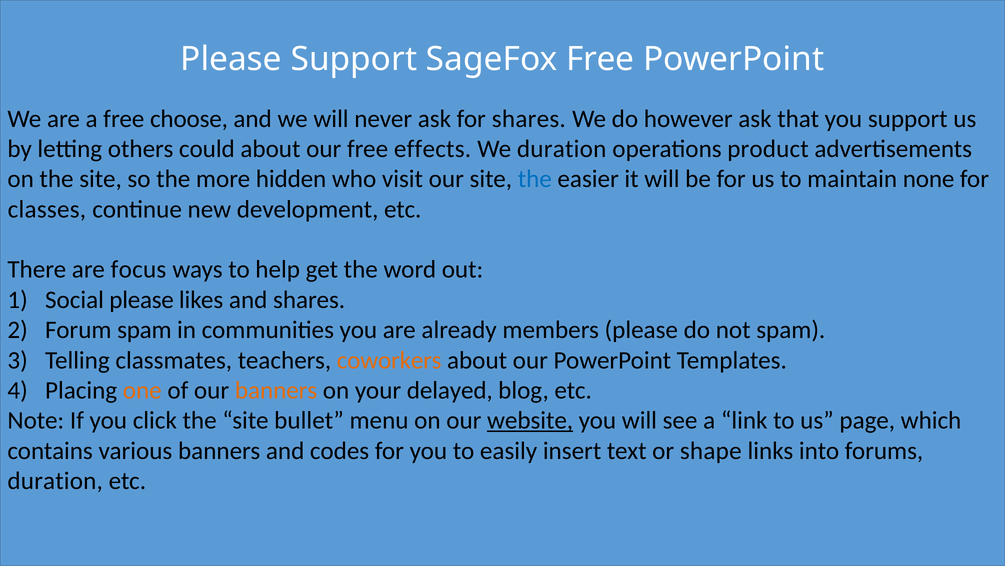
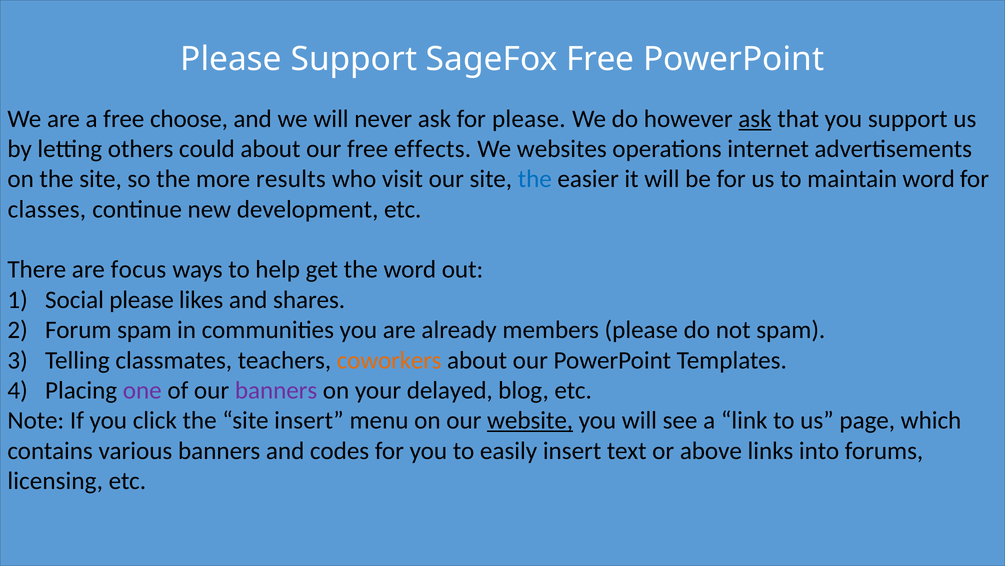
for shares: shares -> please
ask at (755, 119) underline: none -> present
We duration: duration -> websites
product: product -> internet
hidden: hidden -> results
maintain none: none -> word
one colour: orange -> purple
banners at (276, 390) colour: orange -> purple
site bullet: bullet -> insert
shape: shape -> above
duration at (55, 480): duration -> licensing
